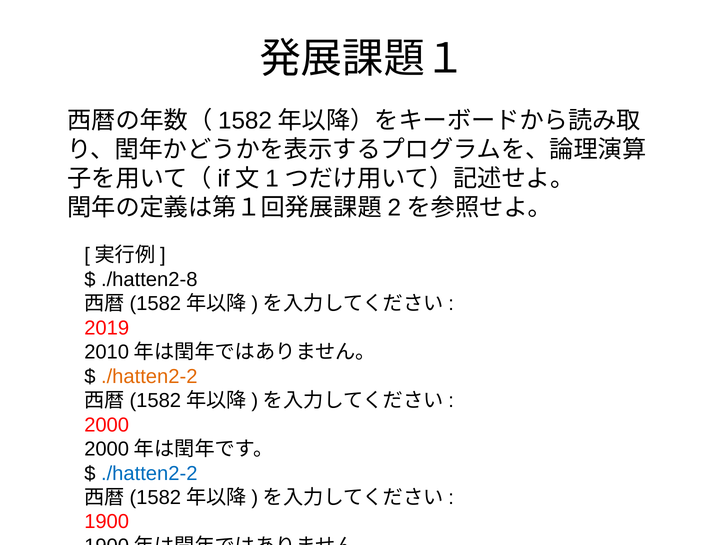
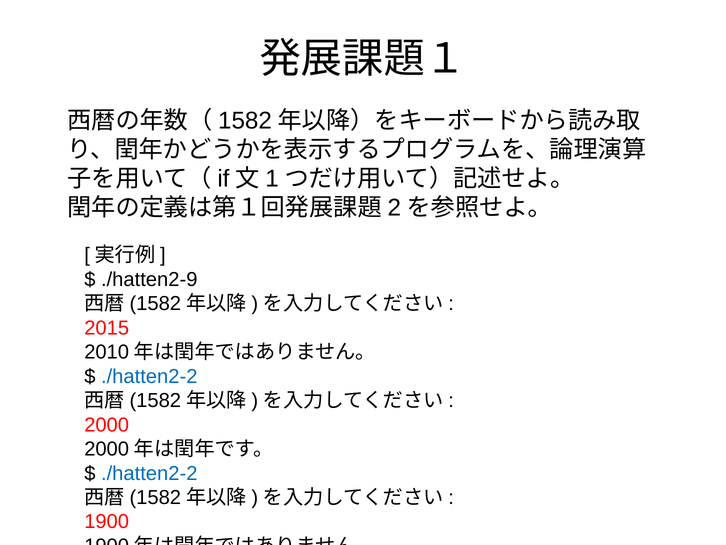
./hatten2-8: ./hatten2-8 -> ./hatten2-9
2019: 2019 -> 2015
./hatten2-2 at (149, 376) colour: orange -> blue
